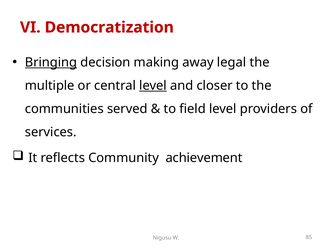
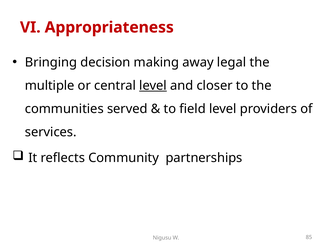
Democratization: Democratization -> Appropriateness
Bringing underline: present -> none
achievement: achievement -> partnerships
